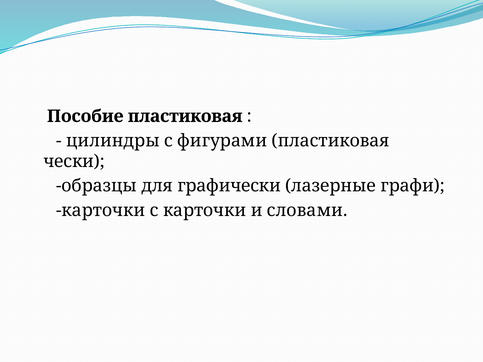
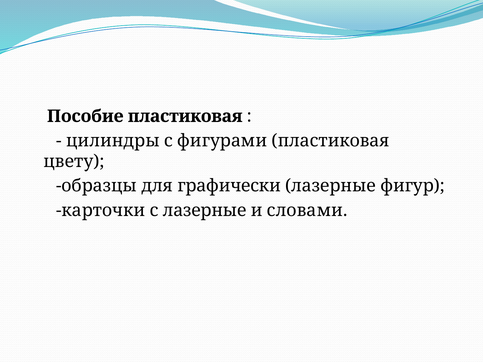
чески: чески -> цвету
графи: графи -> фигур
с карточки: карточки -> лазерные
